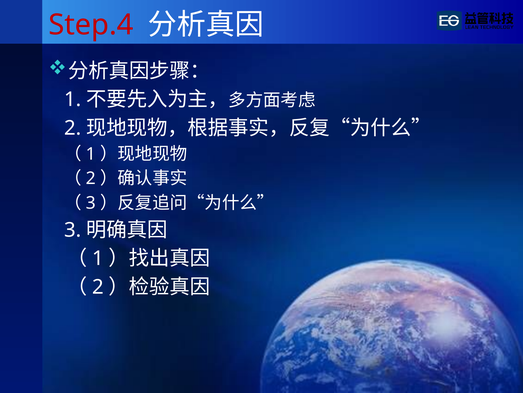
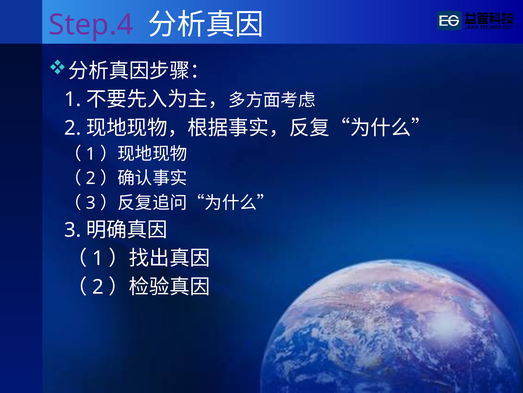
Step.4 colour: red -> purple
